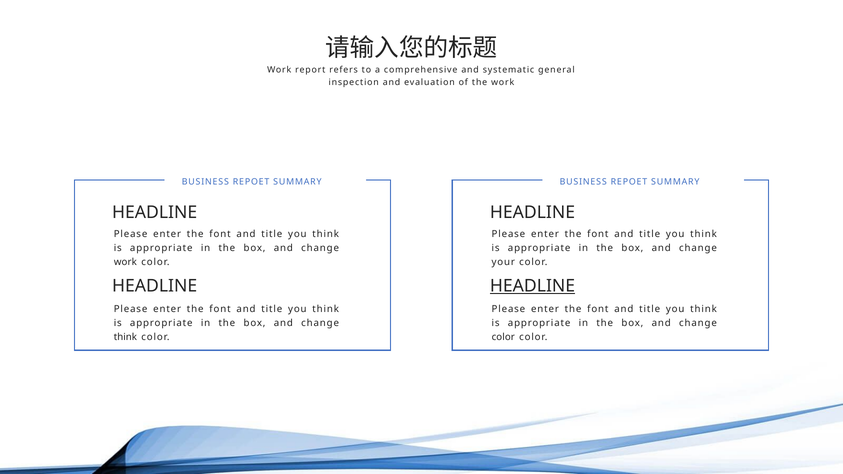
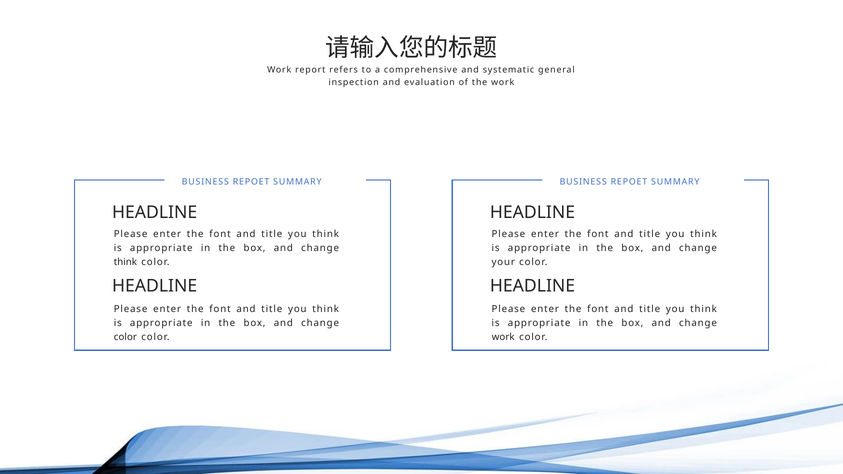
work at (125, 262): work -> think
HEADLINE at (533, 286) underline: present -> none
think at (125, 337): think -> color
color at (503, 337): color -> work
